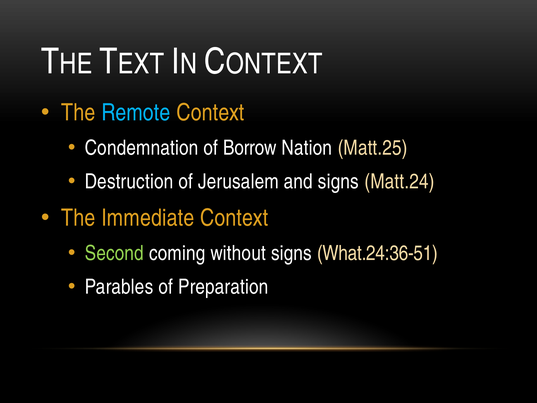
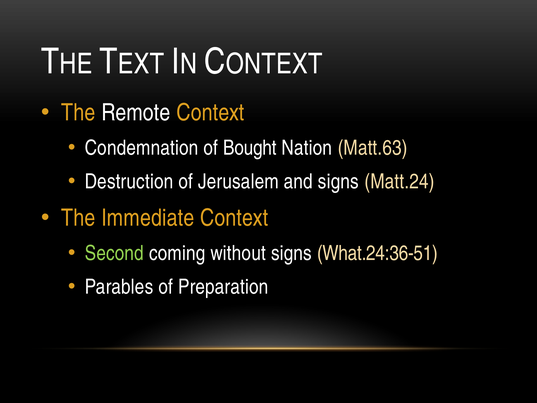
Remote colour: light blue -> white
Borrow: Borrow -> Bought
Matt.25: Matt.25 -> Matt.63
